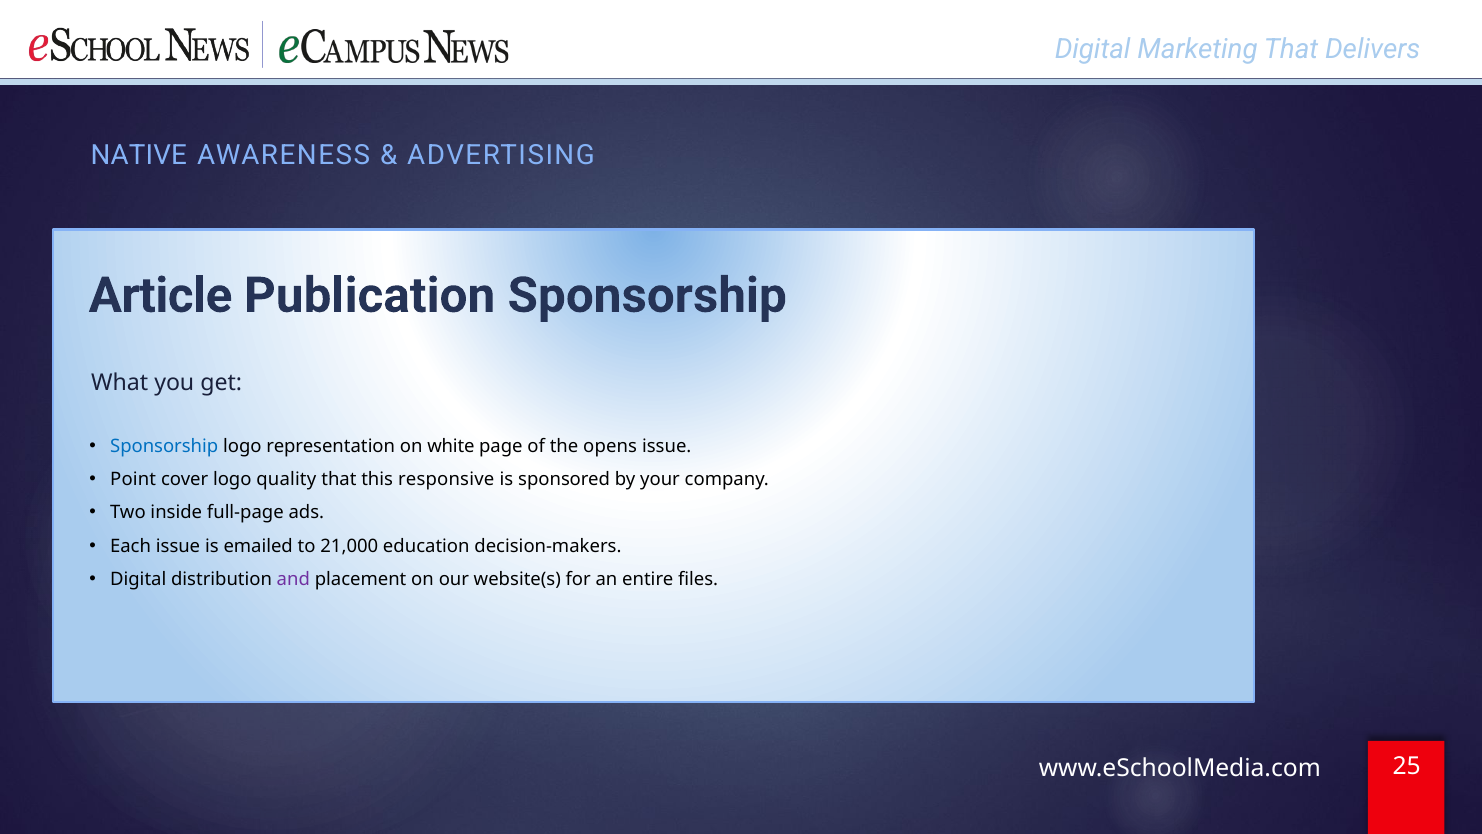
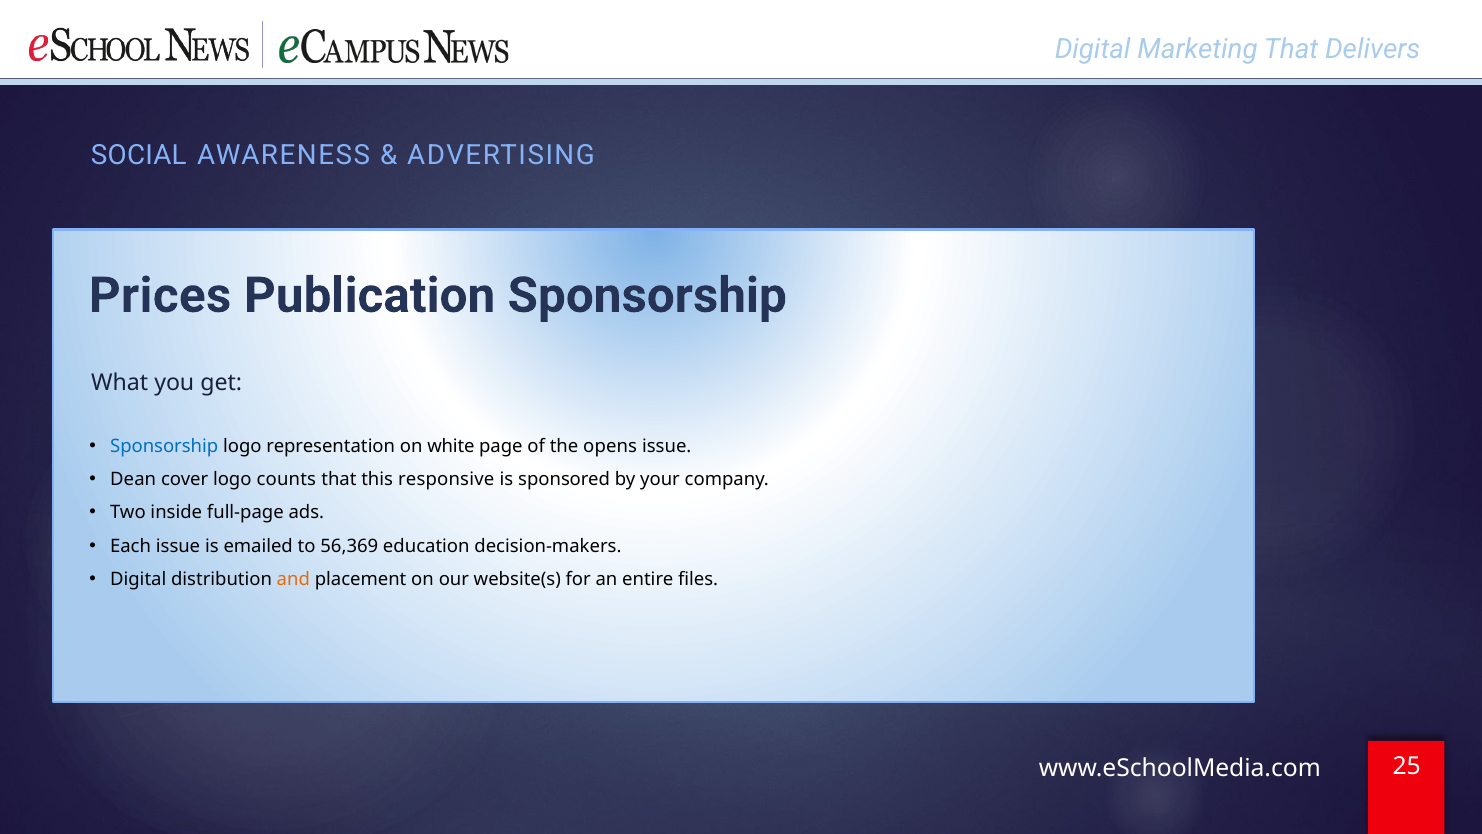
NATIVE: NATIVE -> SOCIAL
Article: Article -> Prices
Point: Point -> Dean
quality: quality -> counts
21,000: 21,000 -> 56,369
and colour: purple -> orange
